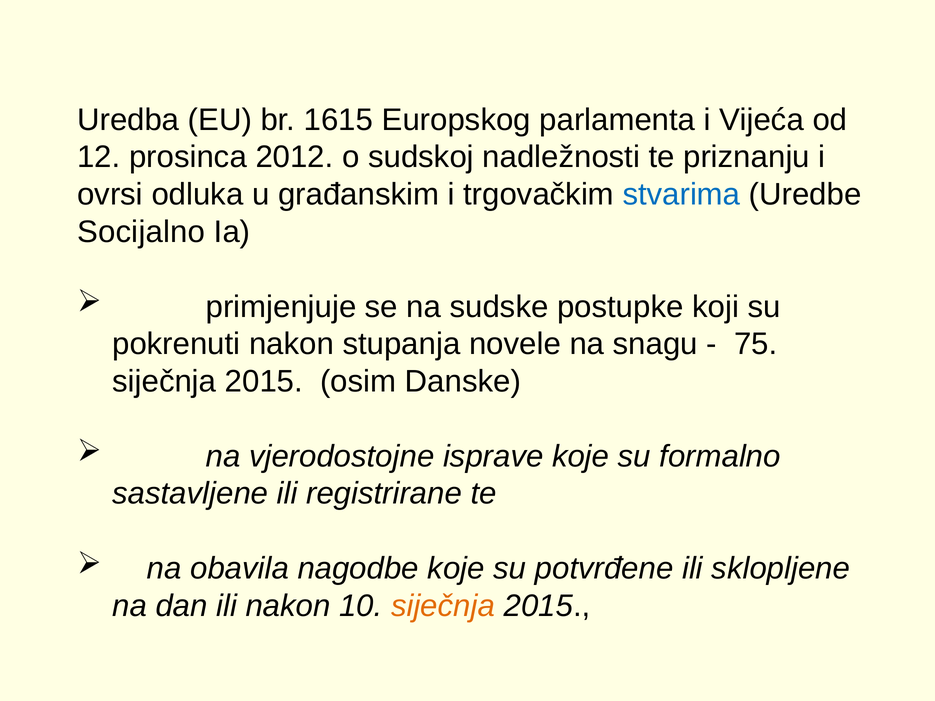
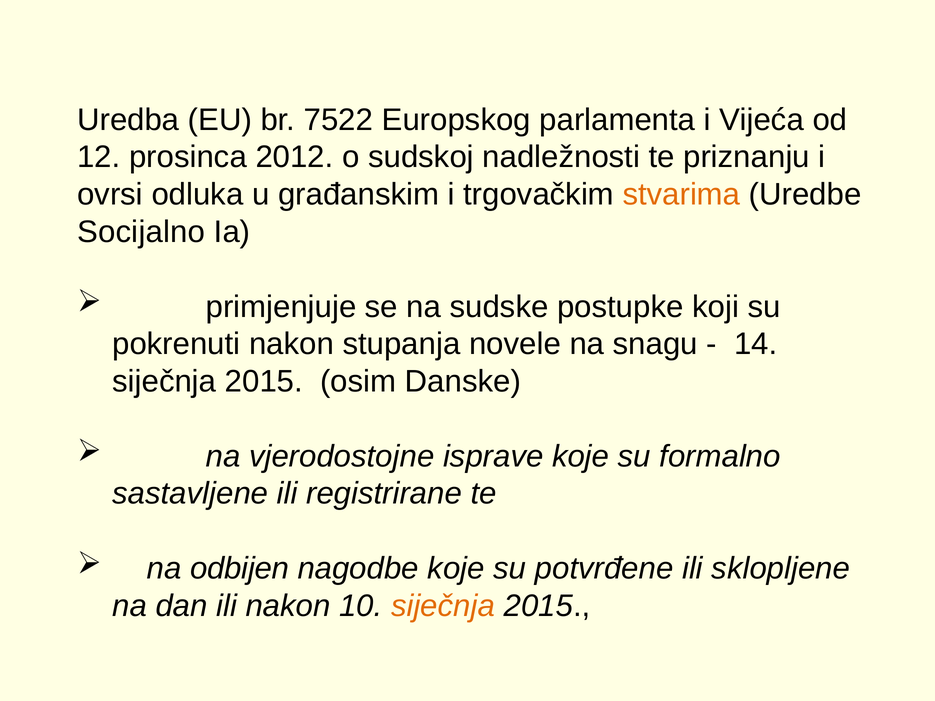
1615: 1615 -> 7522
stvarima colour: blue -> orange
75: 75 -> 14
obavila: obavila -> odbijen
